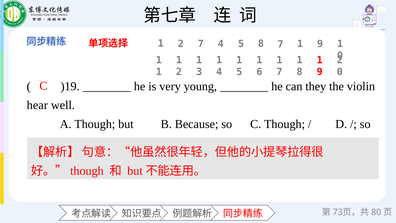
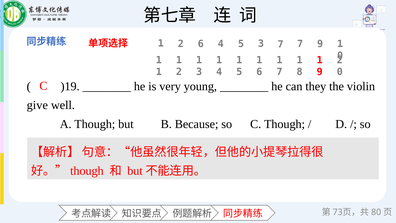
2 7: 7 -> 6
5 8: 8 -> 3
1 at (300, 44): 1 -> 7
hear: hear -> give
